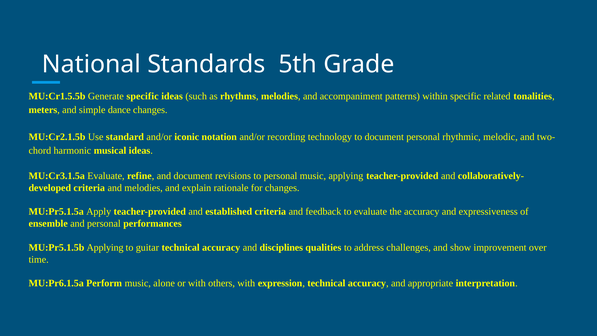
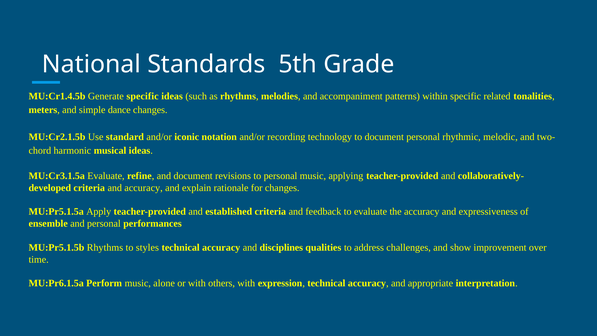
MU:Cr1.5.5b: MU:Cr1.5.5b -> MU:Cr1.4.5b
and melodies: melodies -> accuracy
MU:Pr5.1.5b Applying: Applying -> Rhythms
guitar: guitar -> styles
